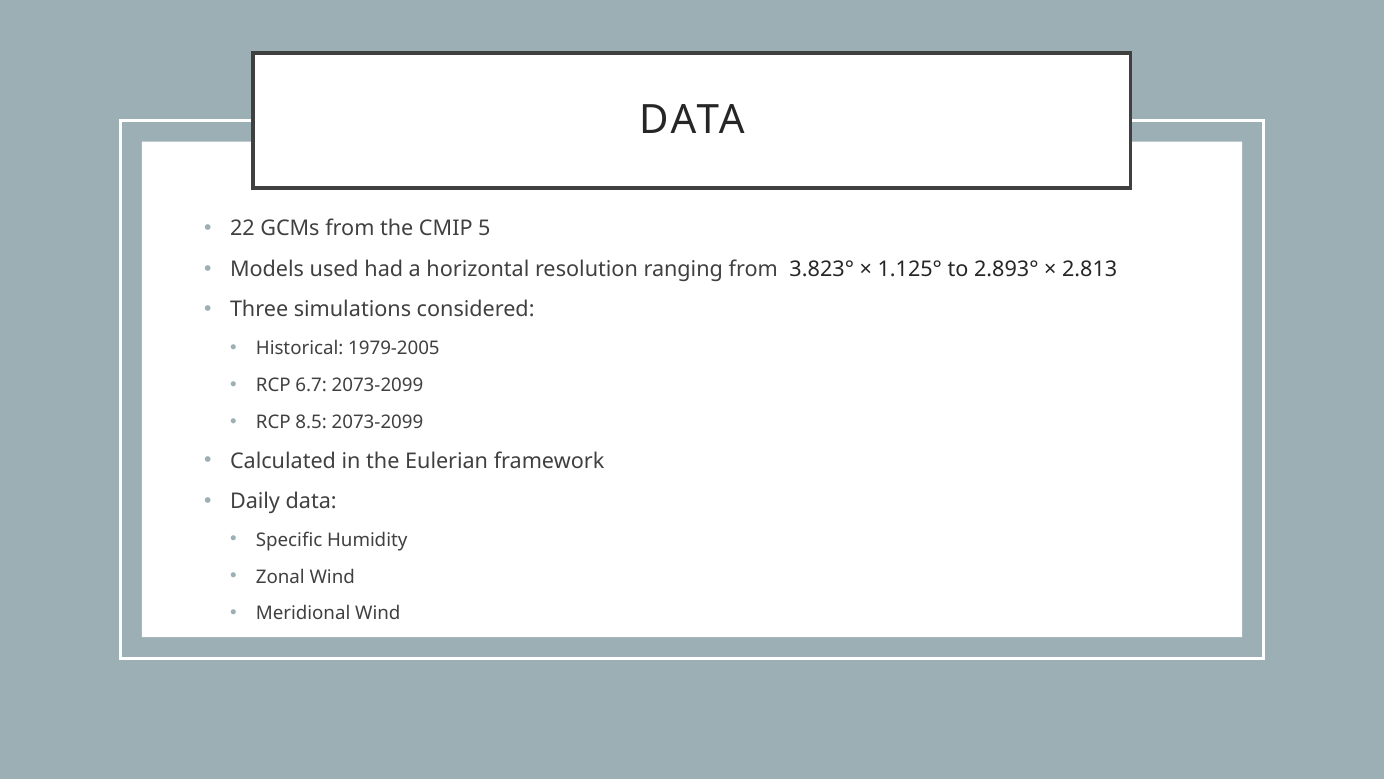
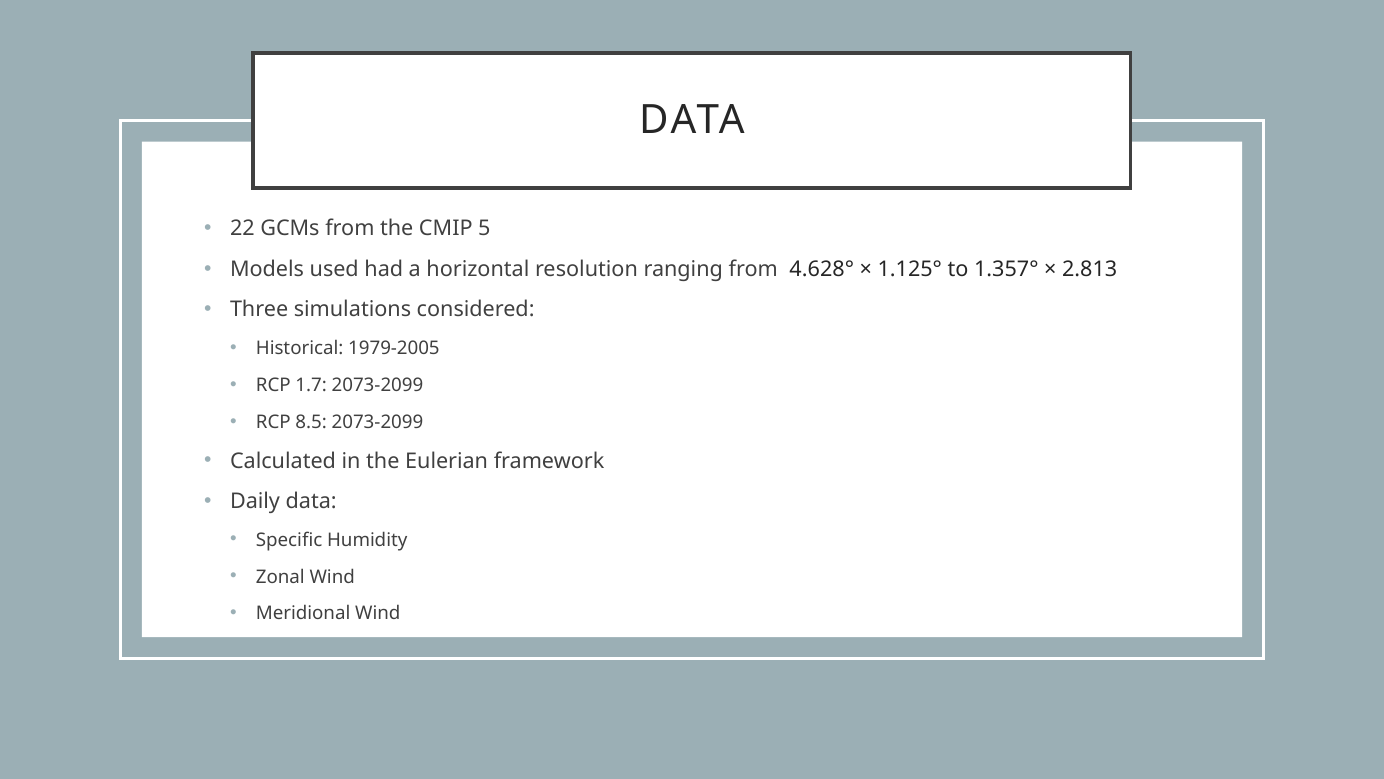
3.823°: 3.823° -> 4.628°
2.893°: 2.893° -> 1.357°
6.7: 6.7 -> 1.7
